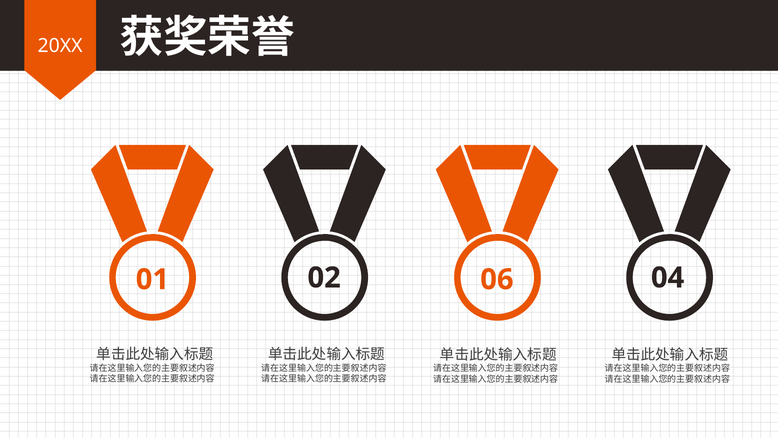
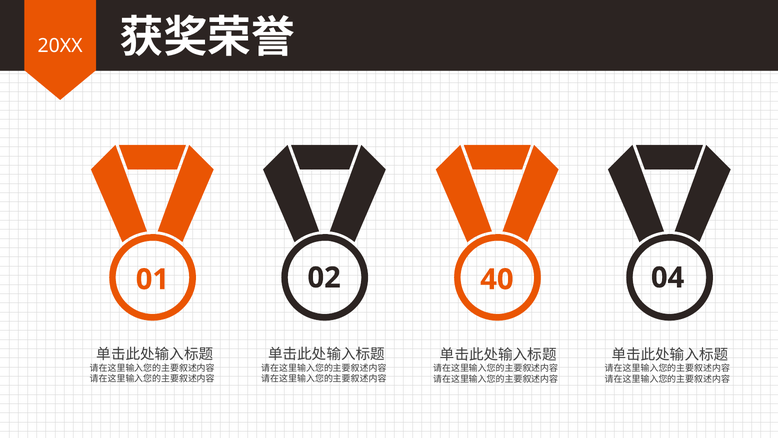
06: 06 -> 40
